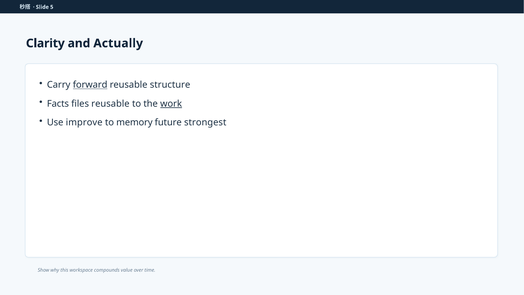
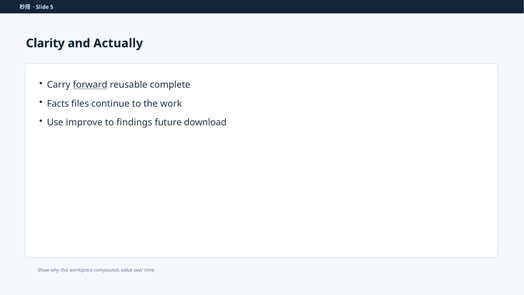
structure: structure -> complete
files reusable: reusable -> continue
work underline: present -> none
memory: memory -> findings
strongest: strongest -> download
